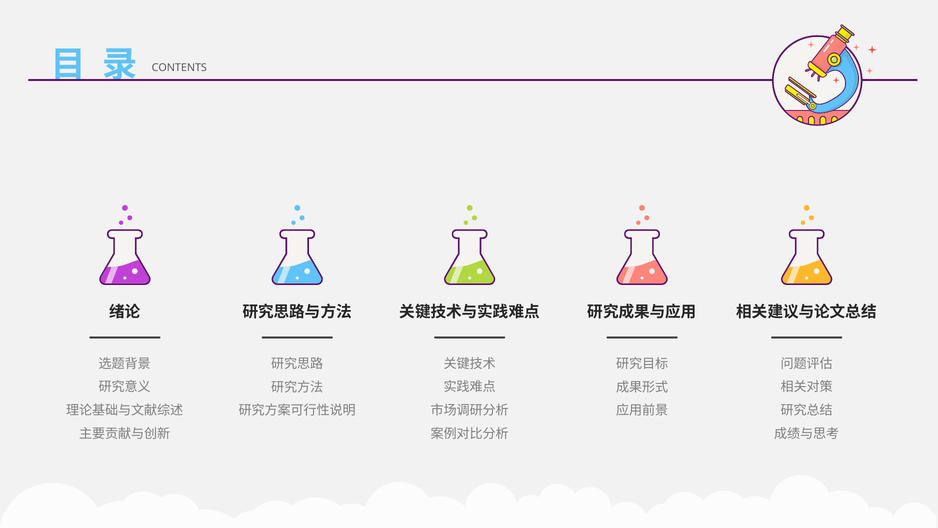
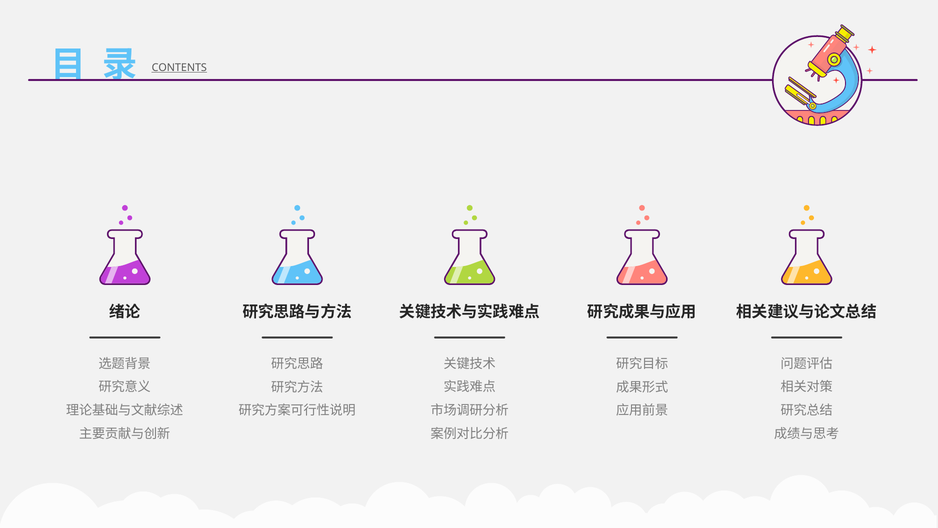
CONTENTS underline: none -> present
